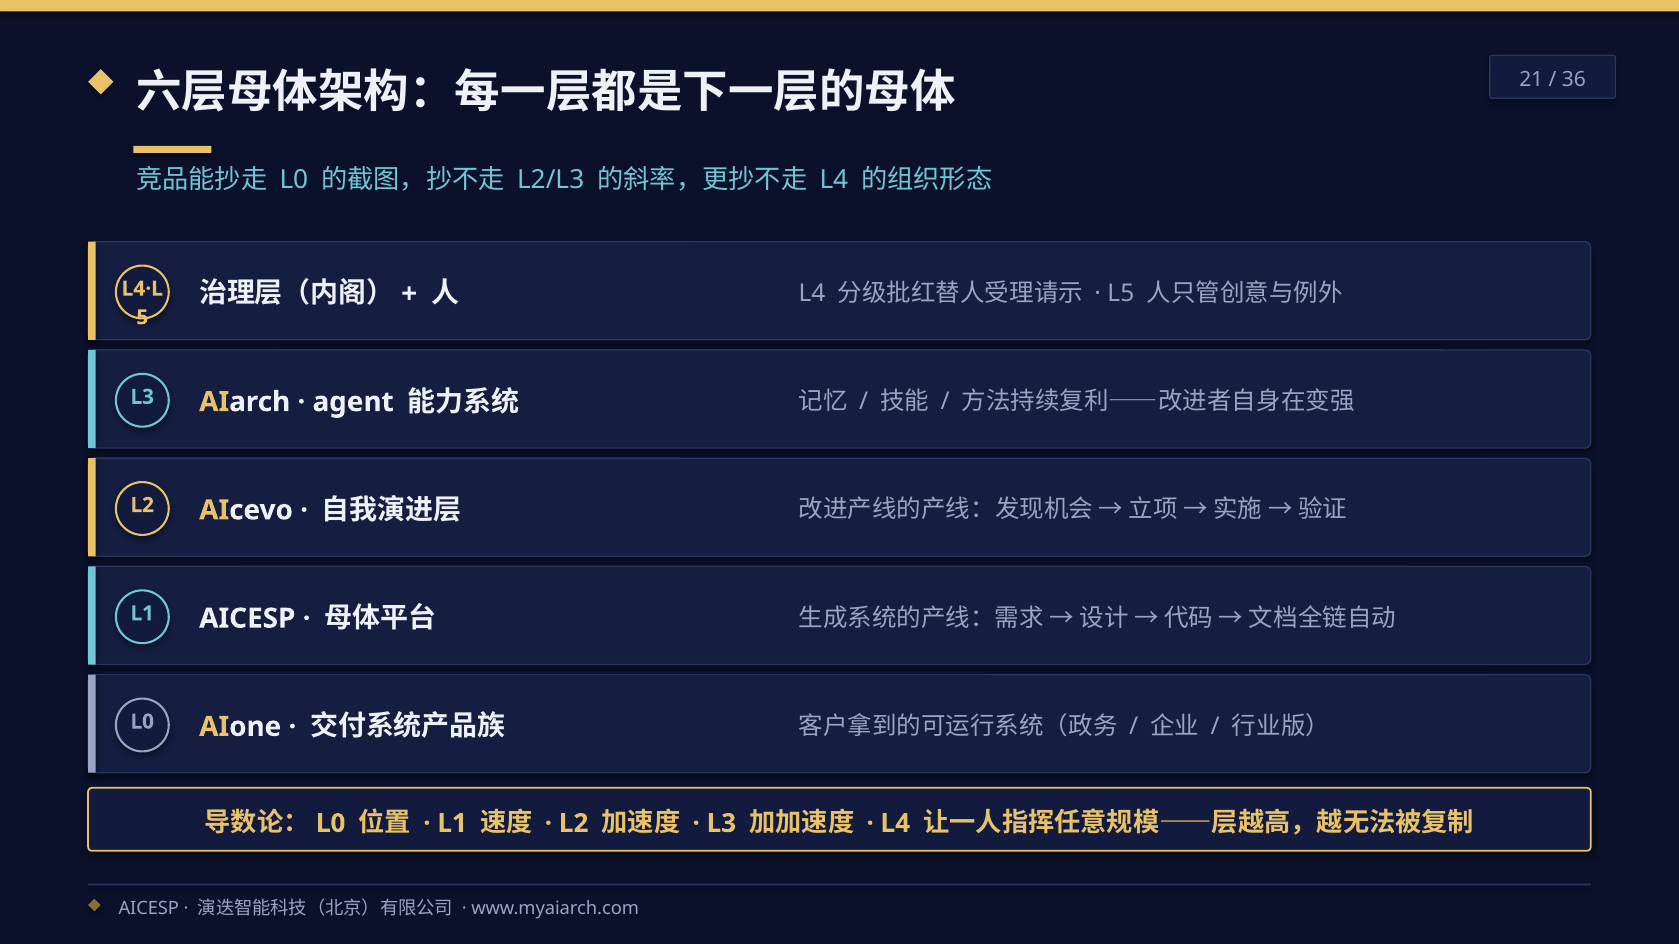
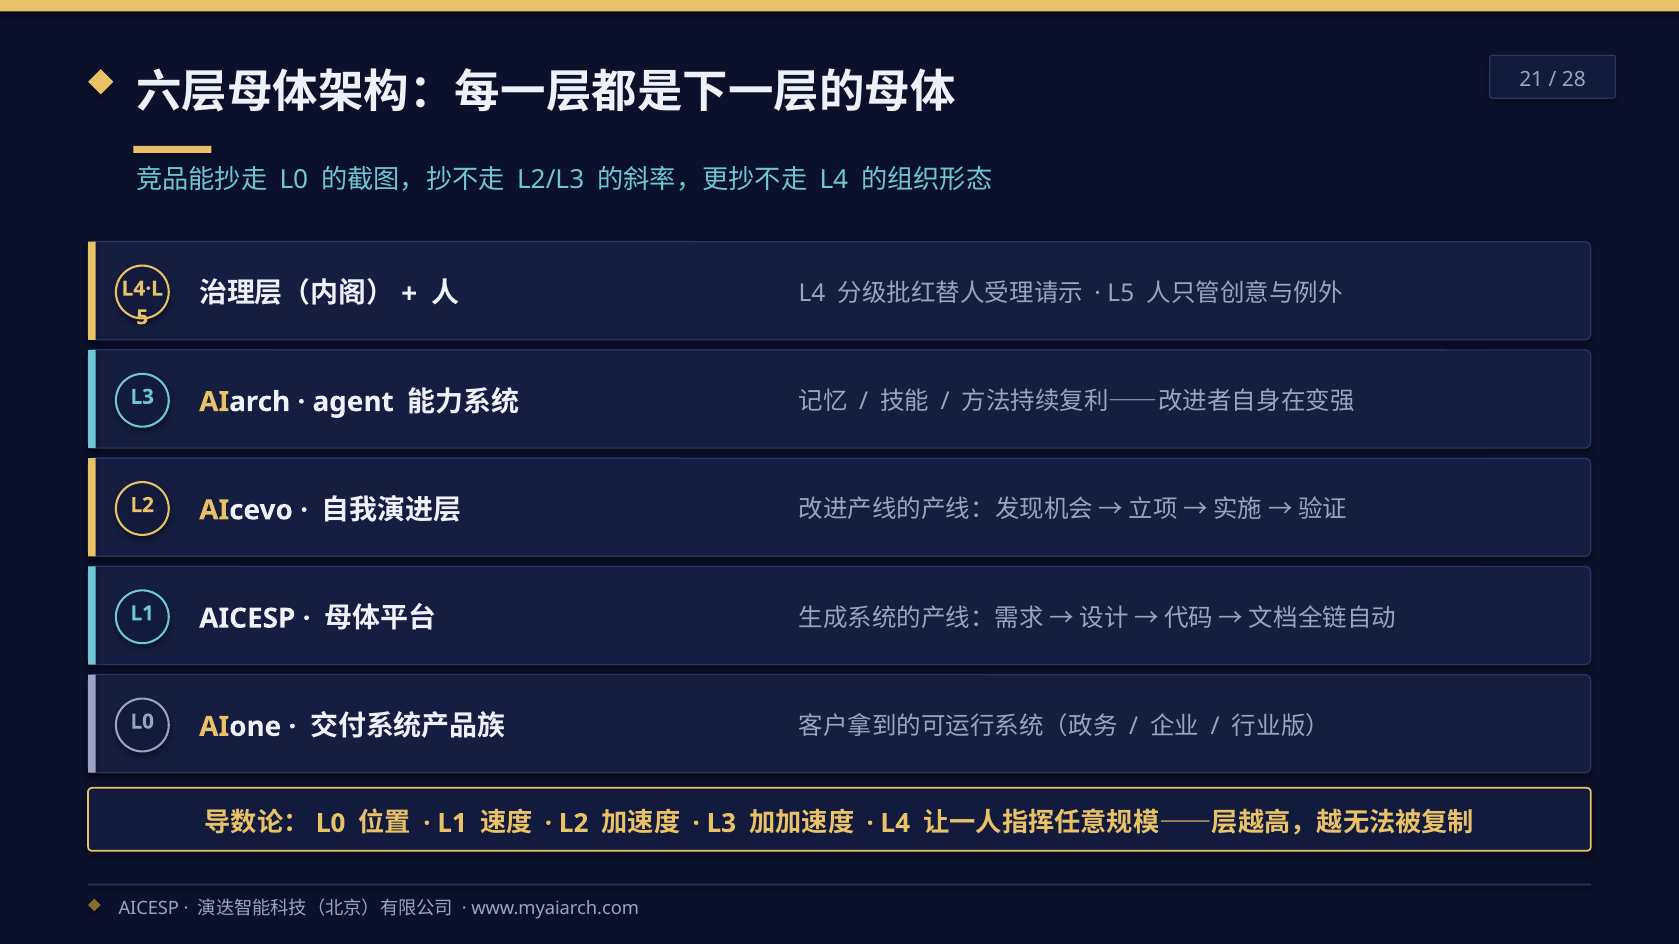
36: 36 -> 28
